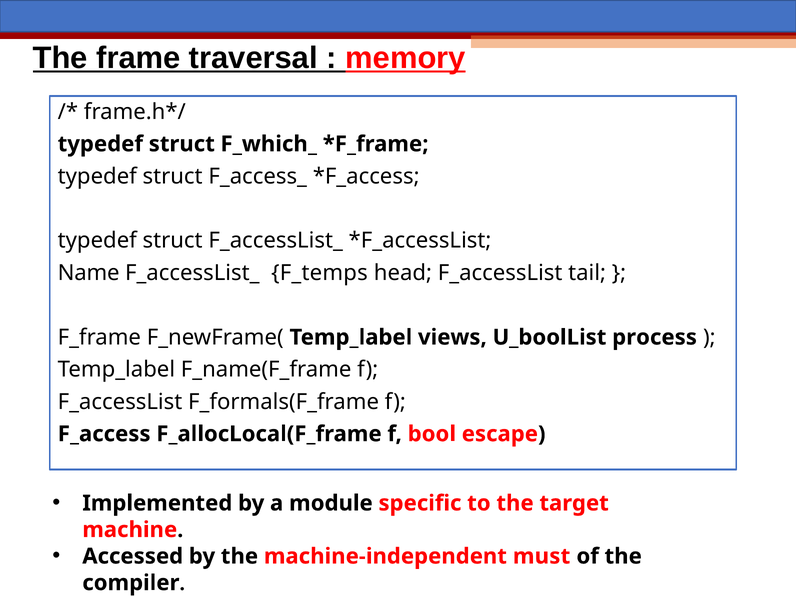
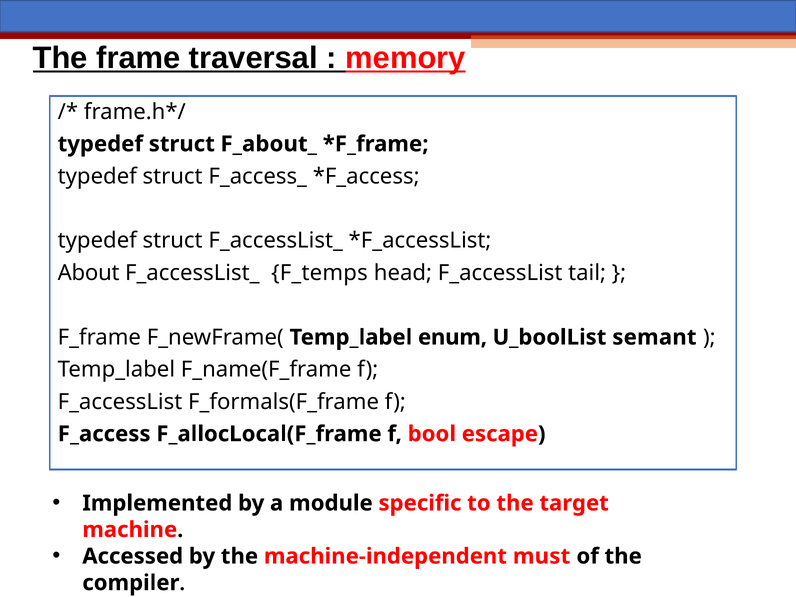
F_which_: F_which_ -> F_about_
Name: Name -> About
views: views -> enum
process: process -> semant
